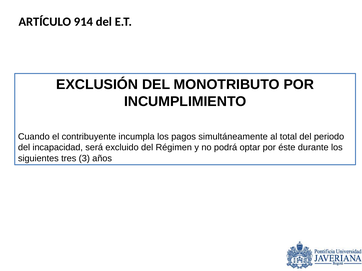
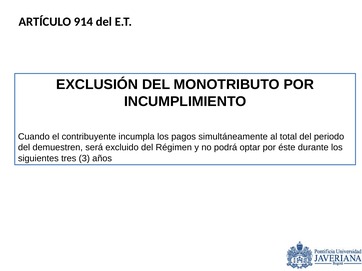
incapacidad: incapacidad -> demuestren
